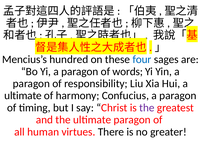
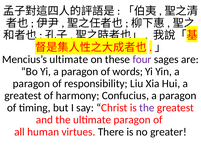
Mencius’s hundred: hundred -> ultimate
four colour: blue -> purple
ultimate at (23, 95): ultimate -> greatest
